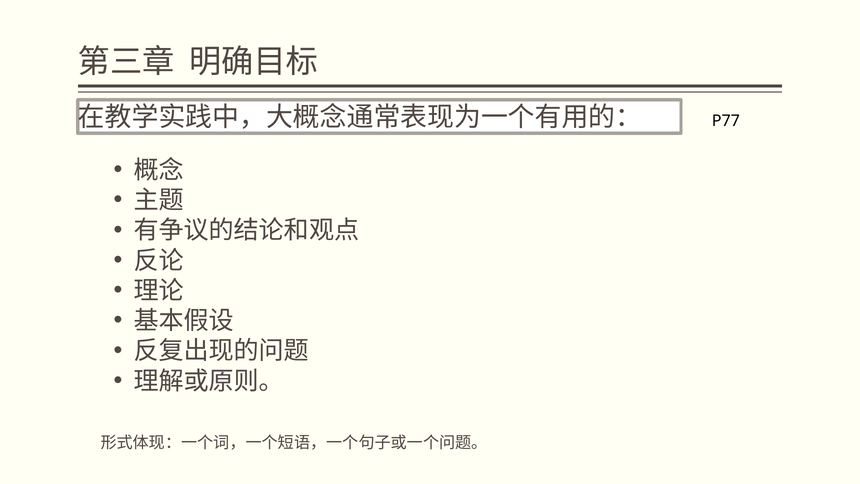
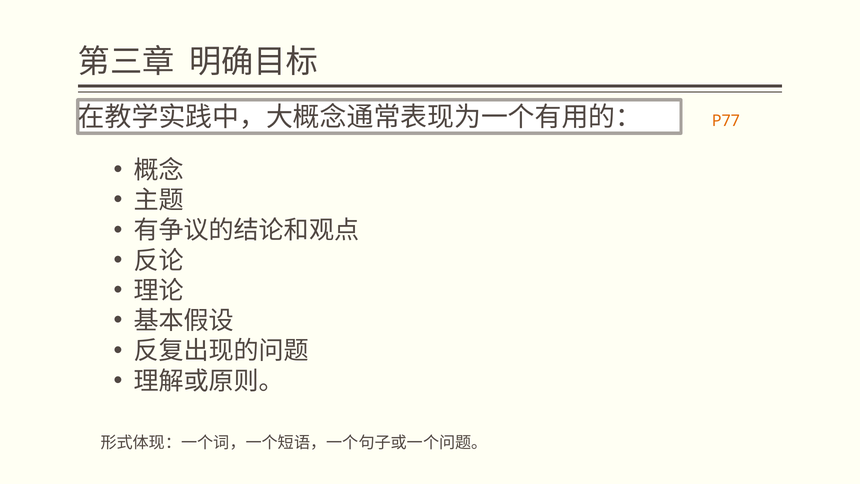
P77 colour: black -> orange
